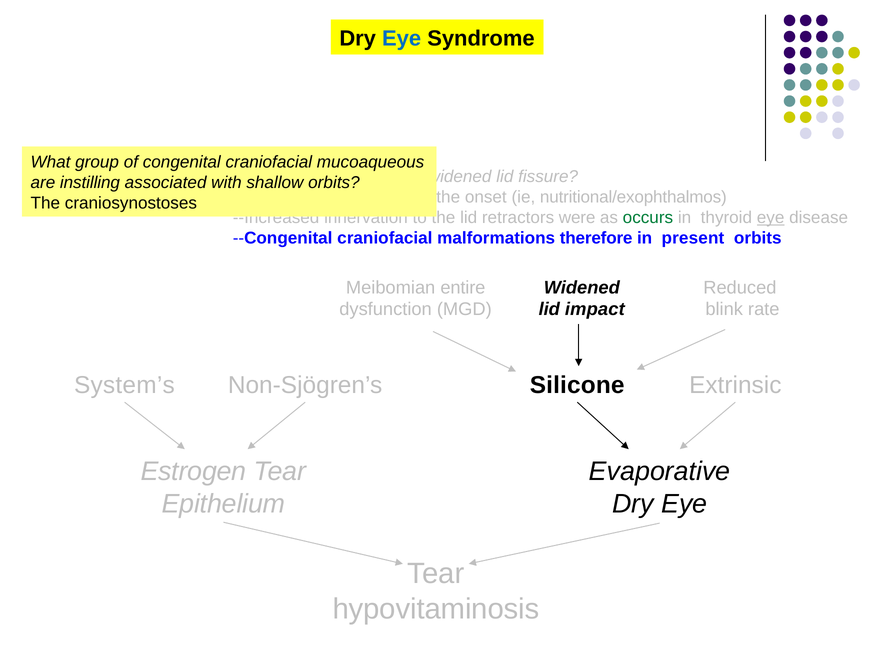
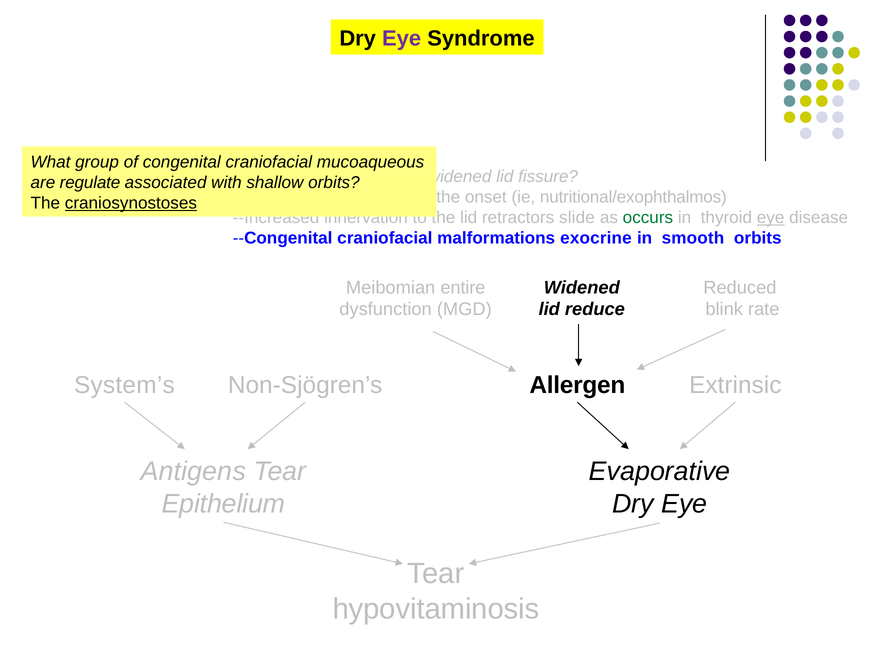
Eye at (402, 39) colour: blue -> purple
instilling: instilling -> regulate
craniosynostoses underline: none -> present
were: were -> slide
therefore: therefore -> exocrine
present: present -> smooth
impact: impact -> reduce
Silicone: Silicone -> Allergen
Estrogen: Estrogen -> Antigens
